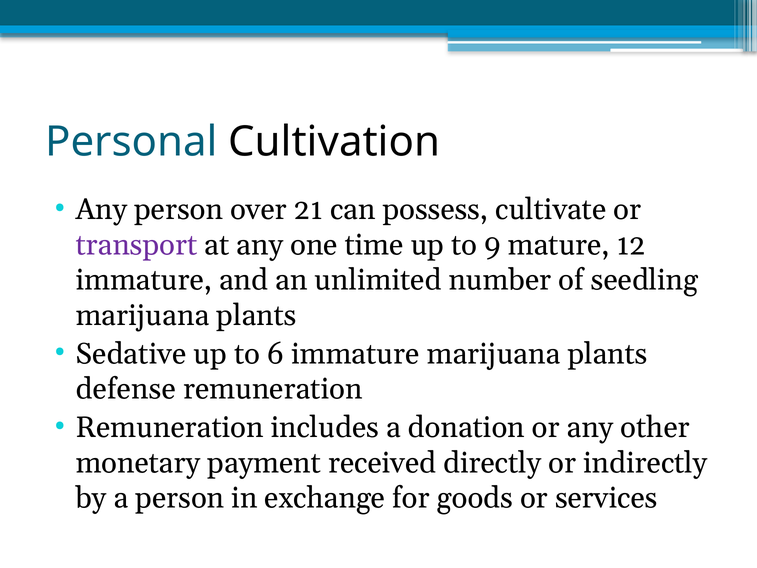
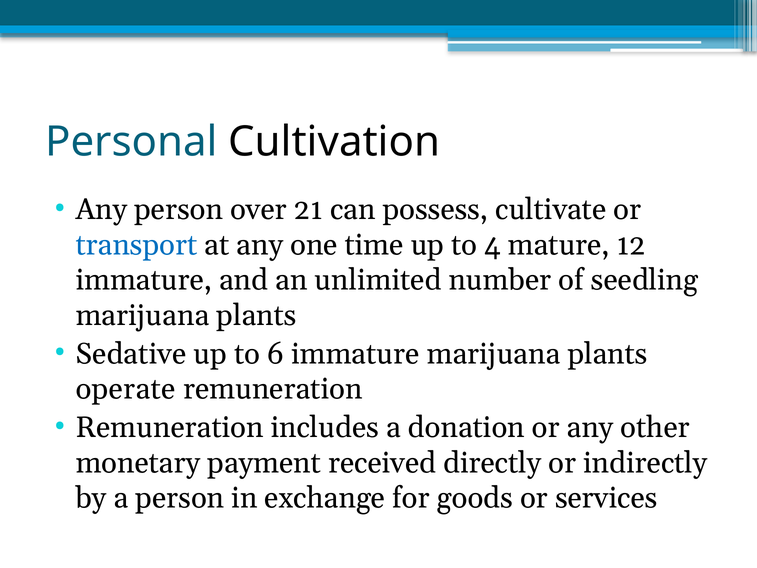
transport colour: purple -> blue
9: 9 -> 4
defense: defense -> operate
